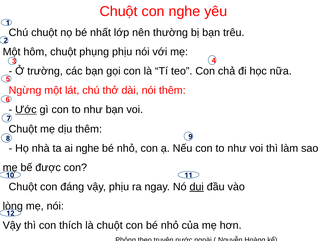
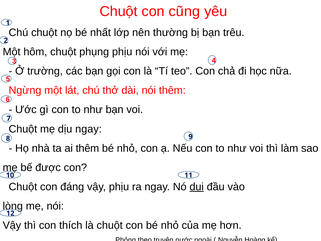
con nghe: nghe -> cũng
Ước underline: present -> none
dịu thêm: thêm -> ngay
ai nghe: nghe -> thêm
